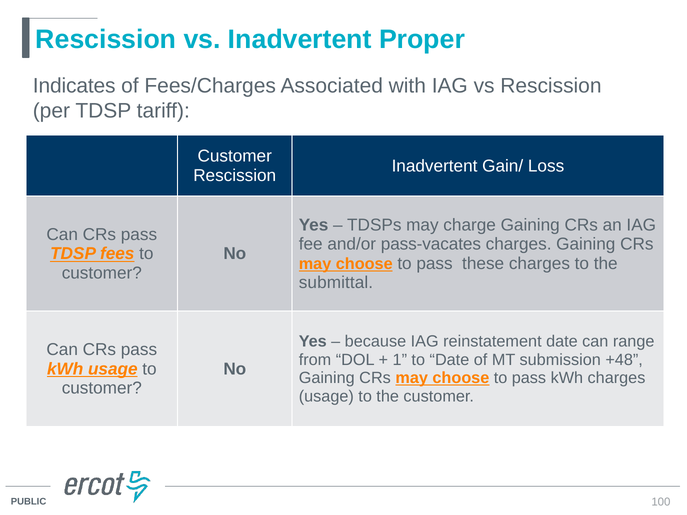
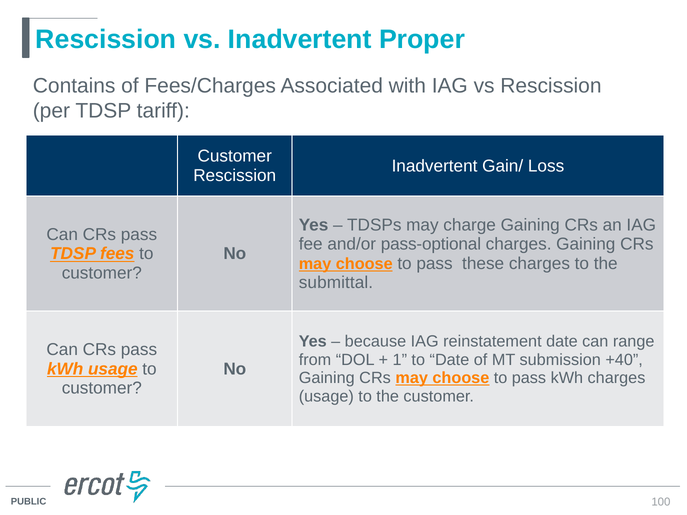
Indicates: Indicates -> Contains
pass-vacates: pass-vacates -> pass-optional
+48: +48 -> +40
